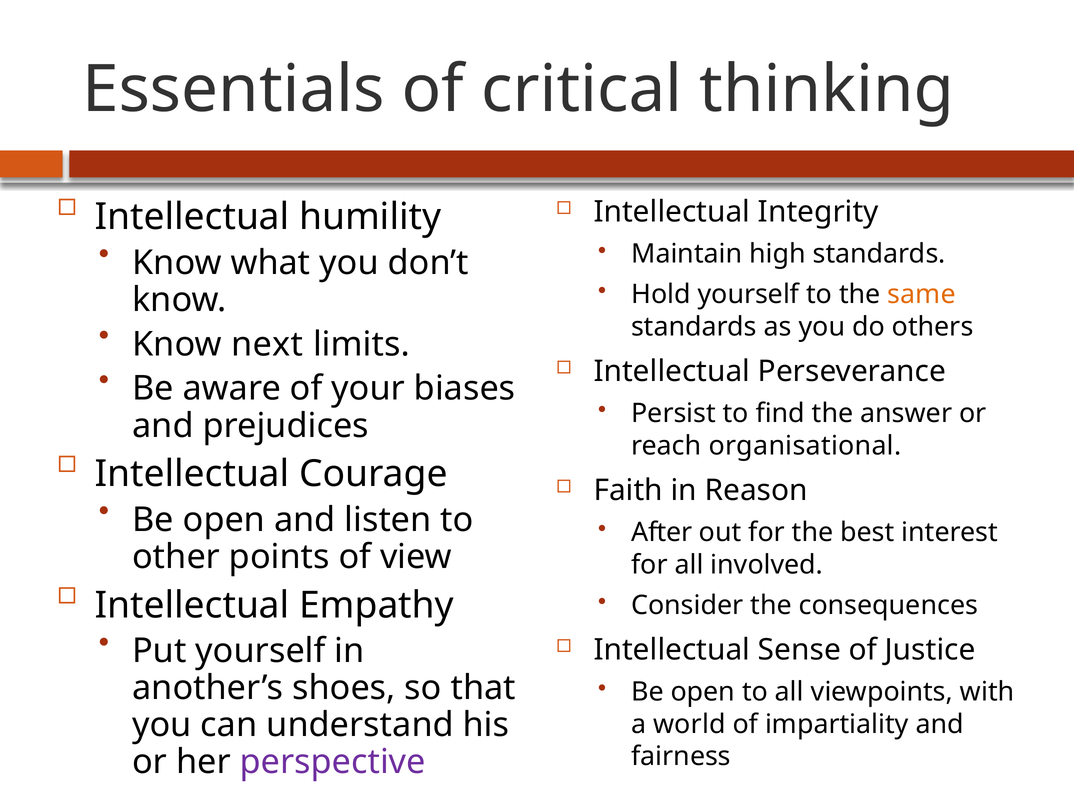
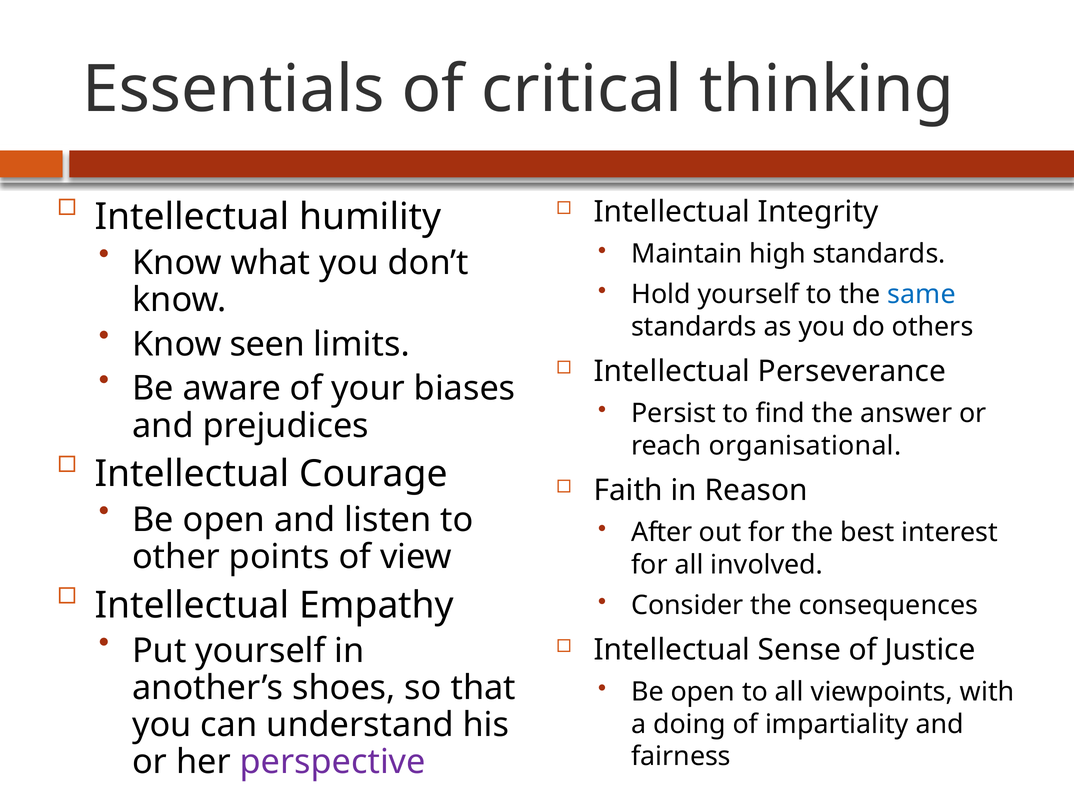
same colour: orange -> blue
next: next -> seen
world: world -> doing
